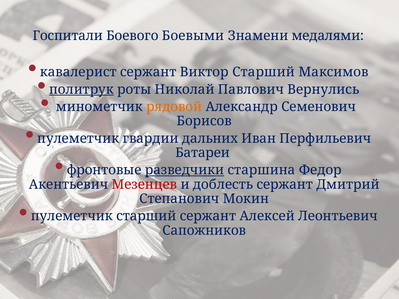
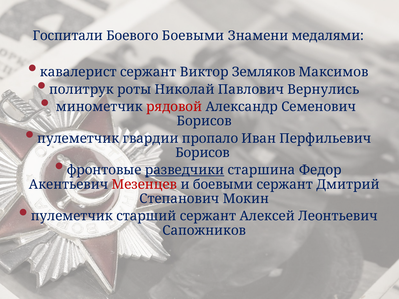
Виктор Старший: Старший -> Земляков
политрук underline: present -> none
рядовой colour: orange -> red
дальних: дальних -> пропало
Батареи at (203, 153): Батареи -> Борисов
и доблесть: доблесть -> боевыми
